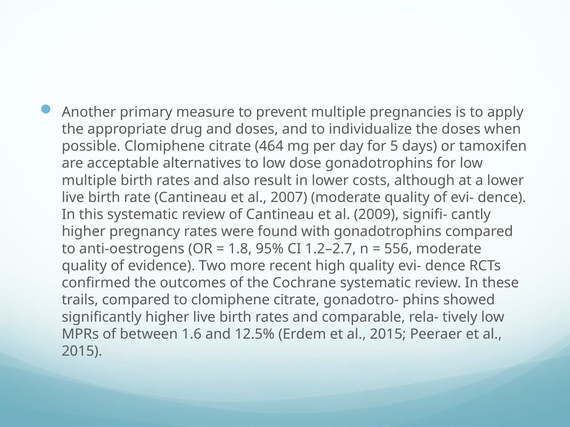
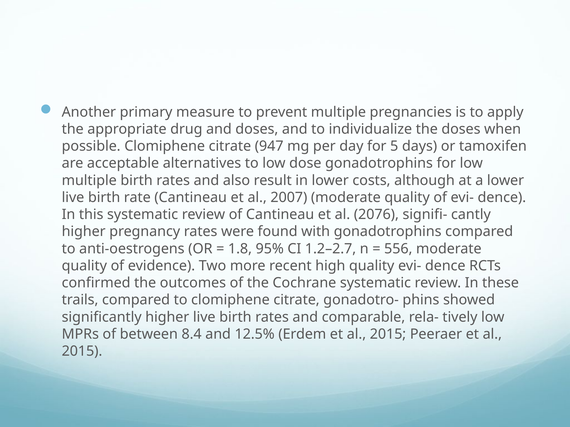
464: 464 -> 947
2009: 2009 -> 2076
1.6: 1.6 -> 8.4
